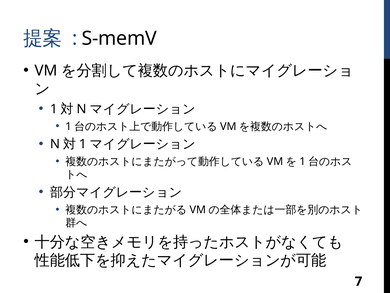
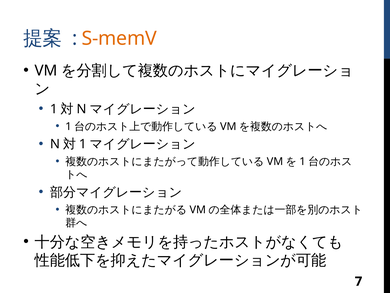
S-memV colour: black -> orange
